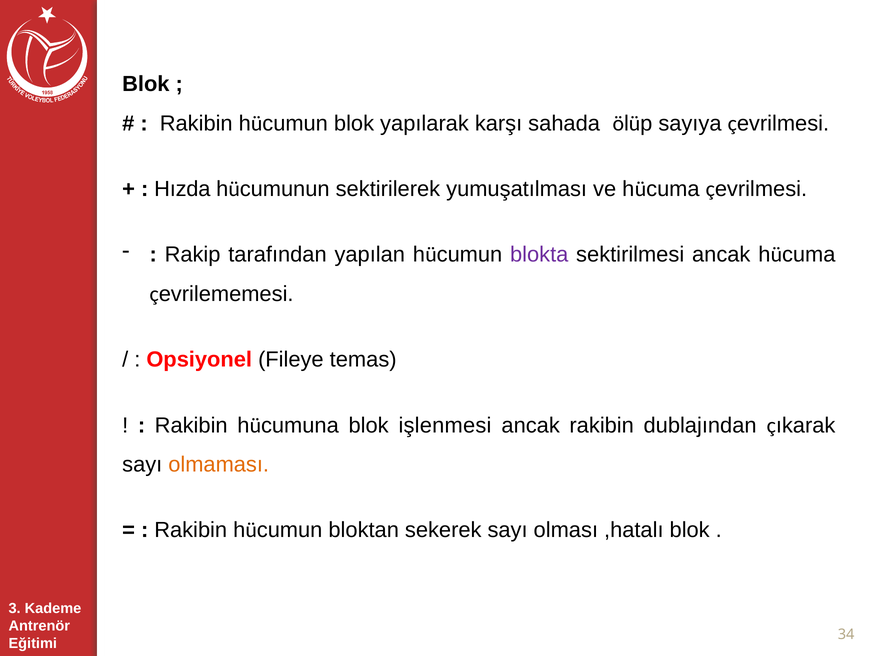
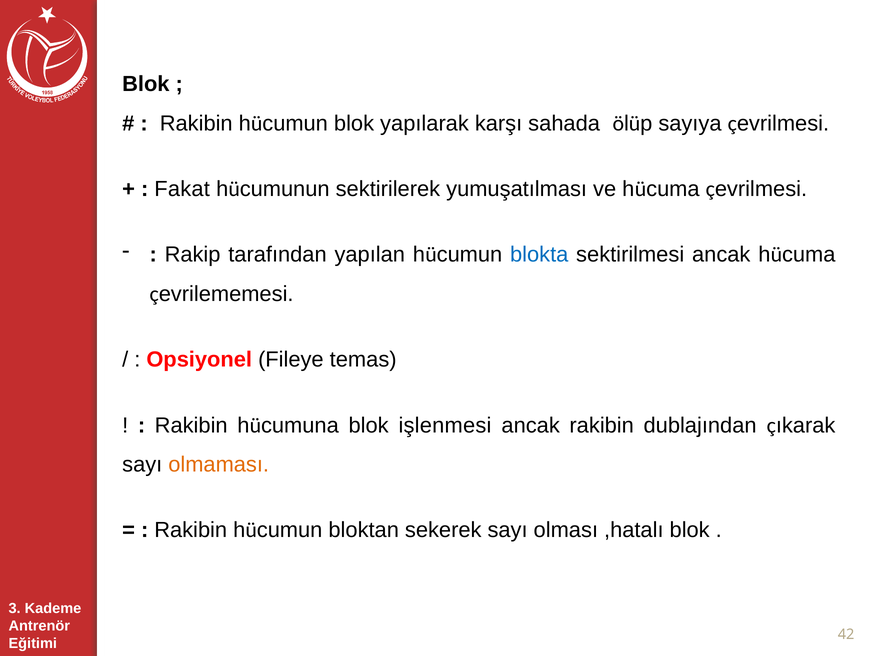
Hızda: Hızda -> Fakat
blokta colour: purple -> blue
34: 34 -> 42
